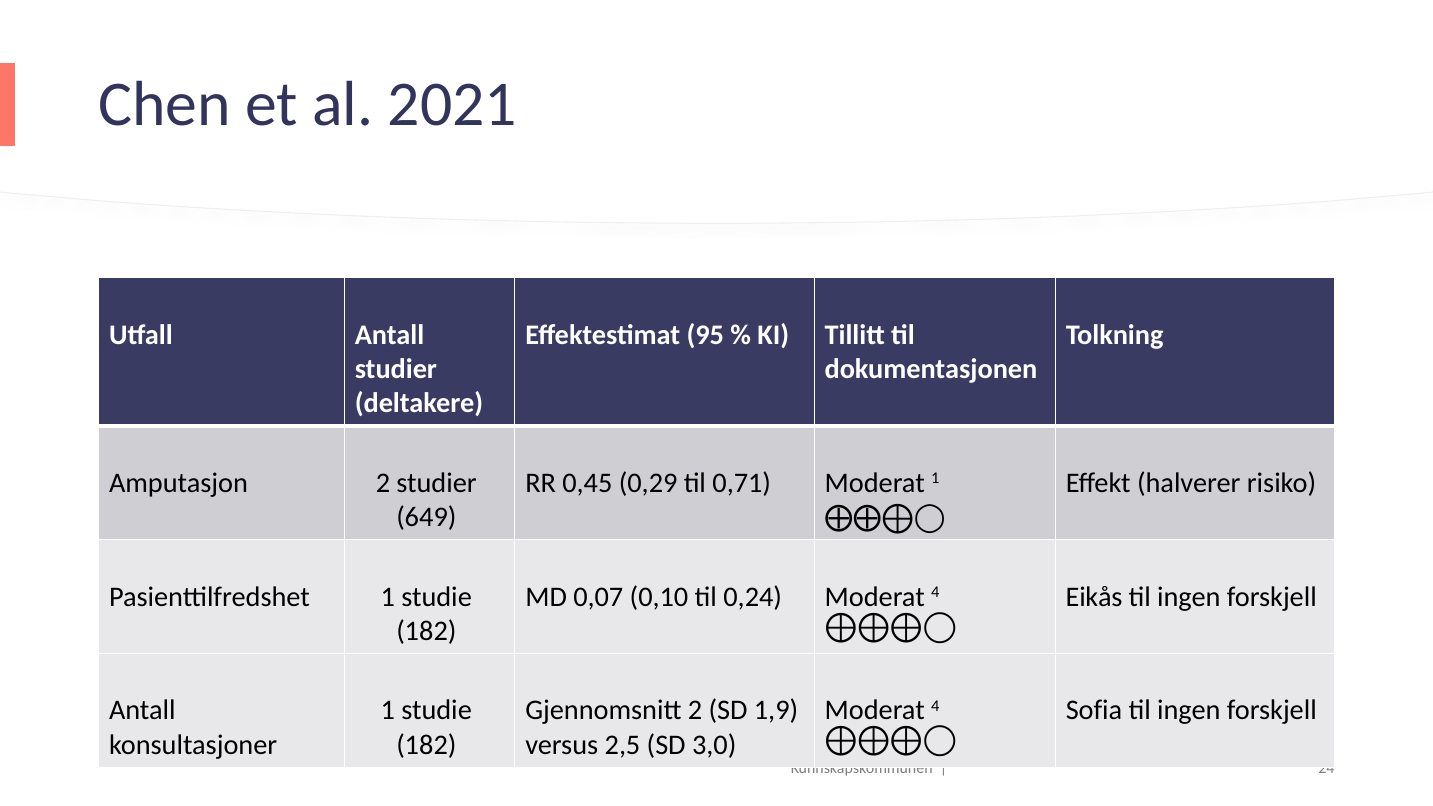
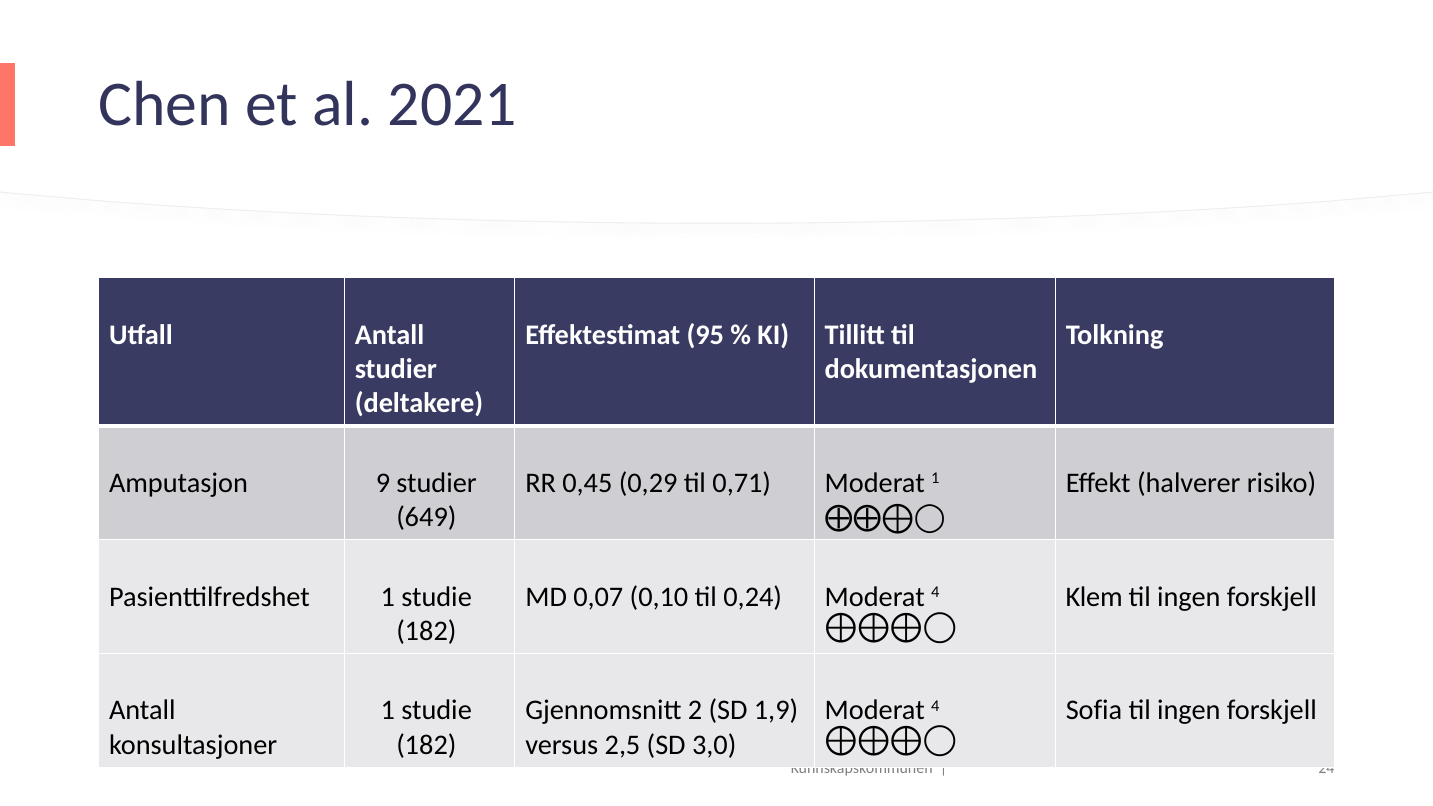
Amputasjon 2: 2 -> 9
Eikås: Eikås -> Klem
